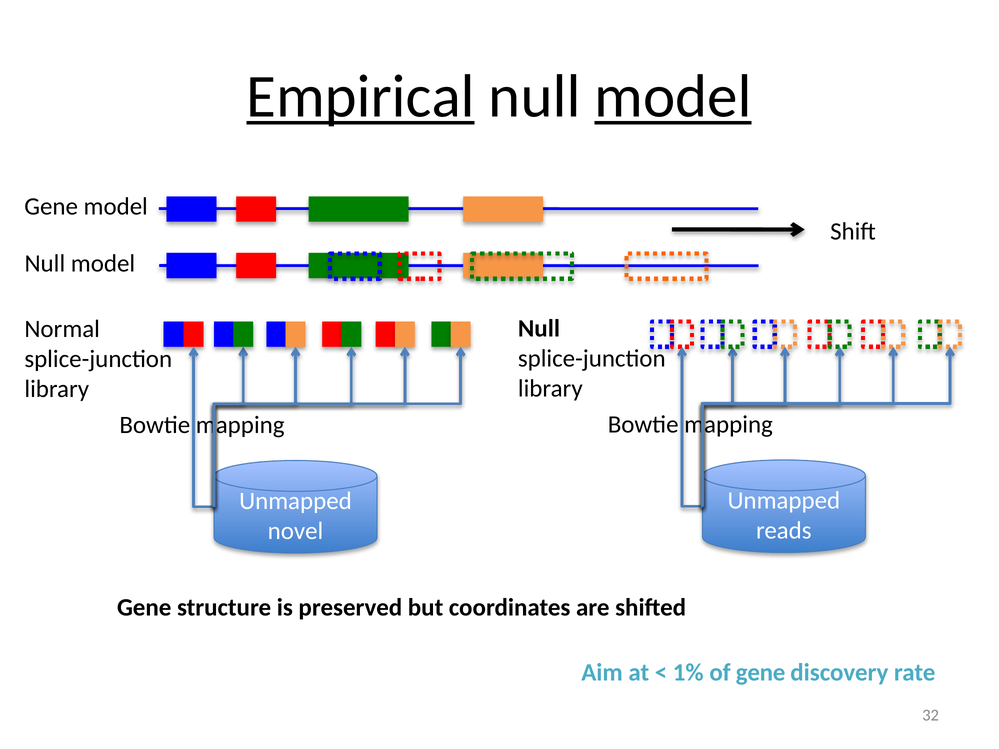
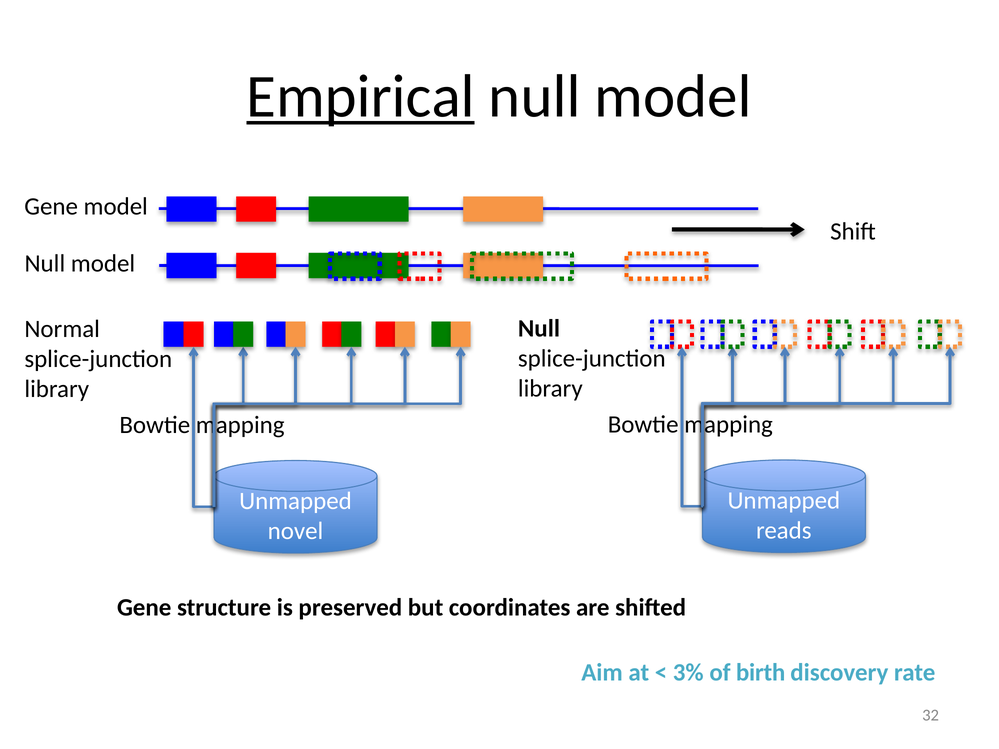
model at (673, 97) underline: present -> none
1%: 1% -> 3%
of gene: gene -> birth
